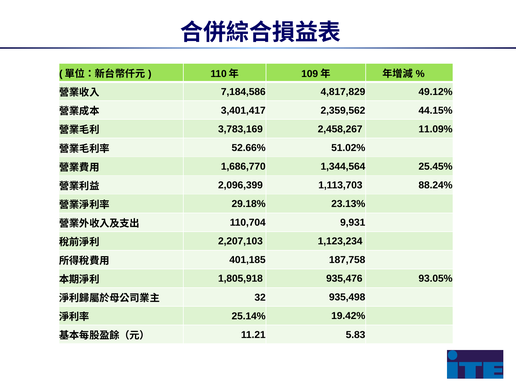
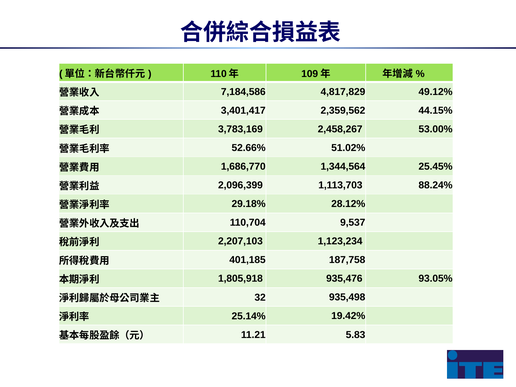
11.09%: 11.09% -> 53.00%
23.13%: 23.13% -> 28.12%
9,931: 9,931 -> 9,537
